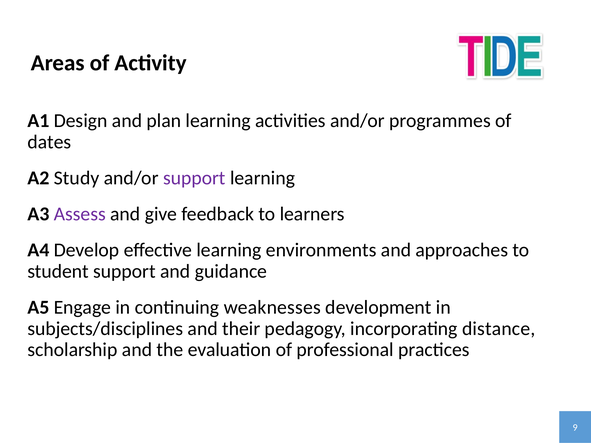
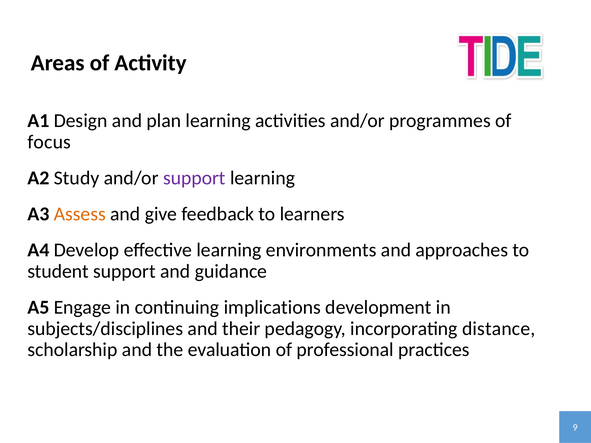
dates: dates -> focus
Assess colour: purple -> orange
weaknesses: weaknesses -> implications
